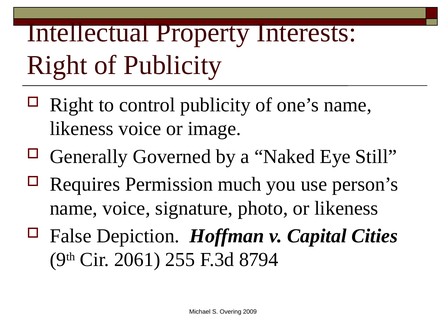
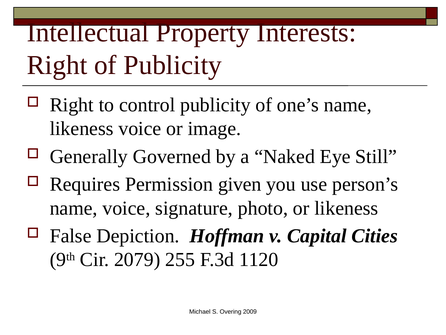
much: much -> given
2061: 2061 -> 2079
8794: 8794 -> 1120
